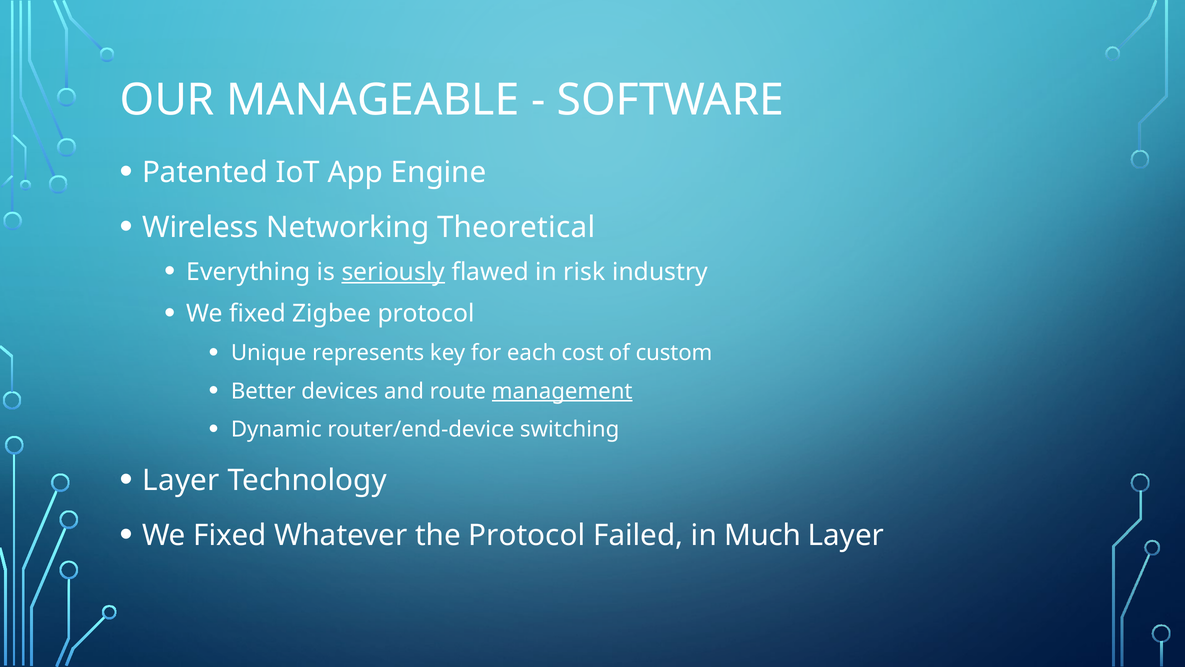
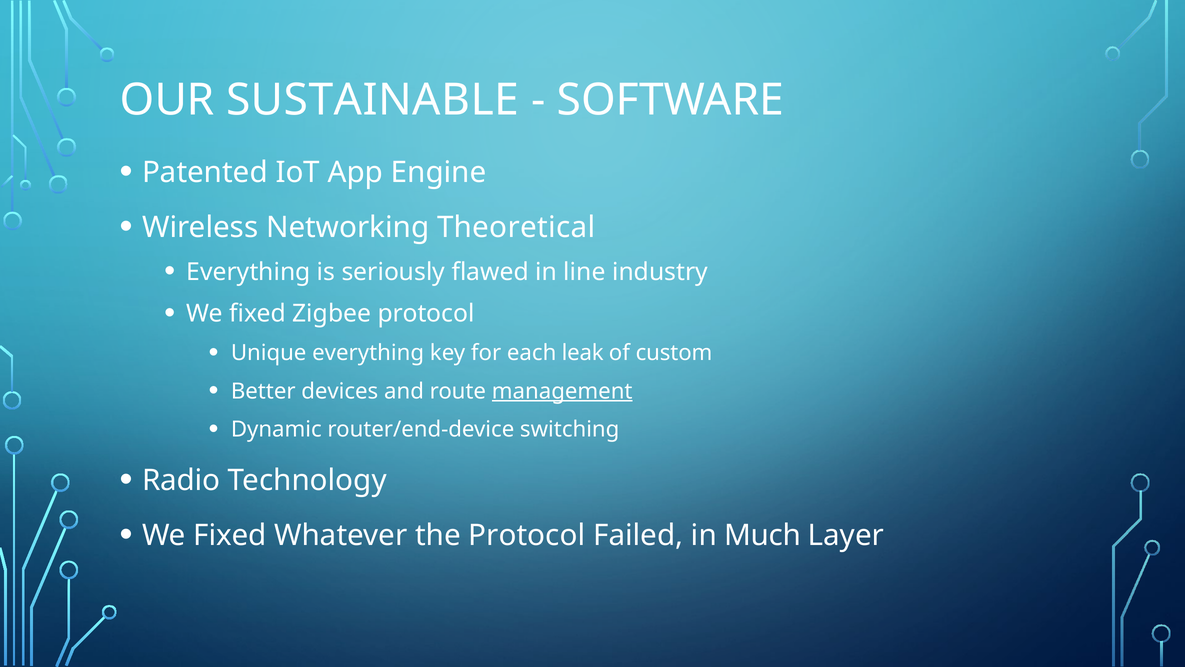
MANAGEABLE: MANAGEABLE -> SUSTAINABLE
seriously underline: present -> none
risk: risk -> line
Unique represents: represents -> everything
cost: cost -> leak
Layer at (181, 480): Layer -> Radio
